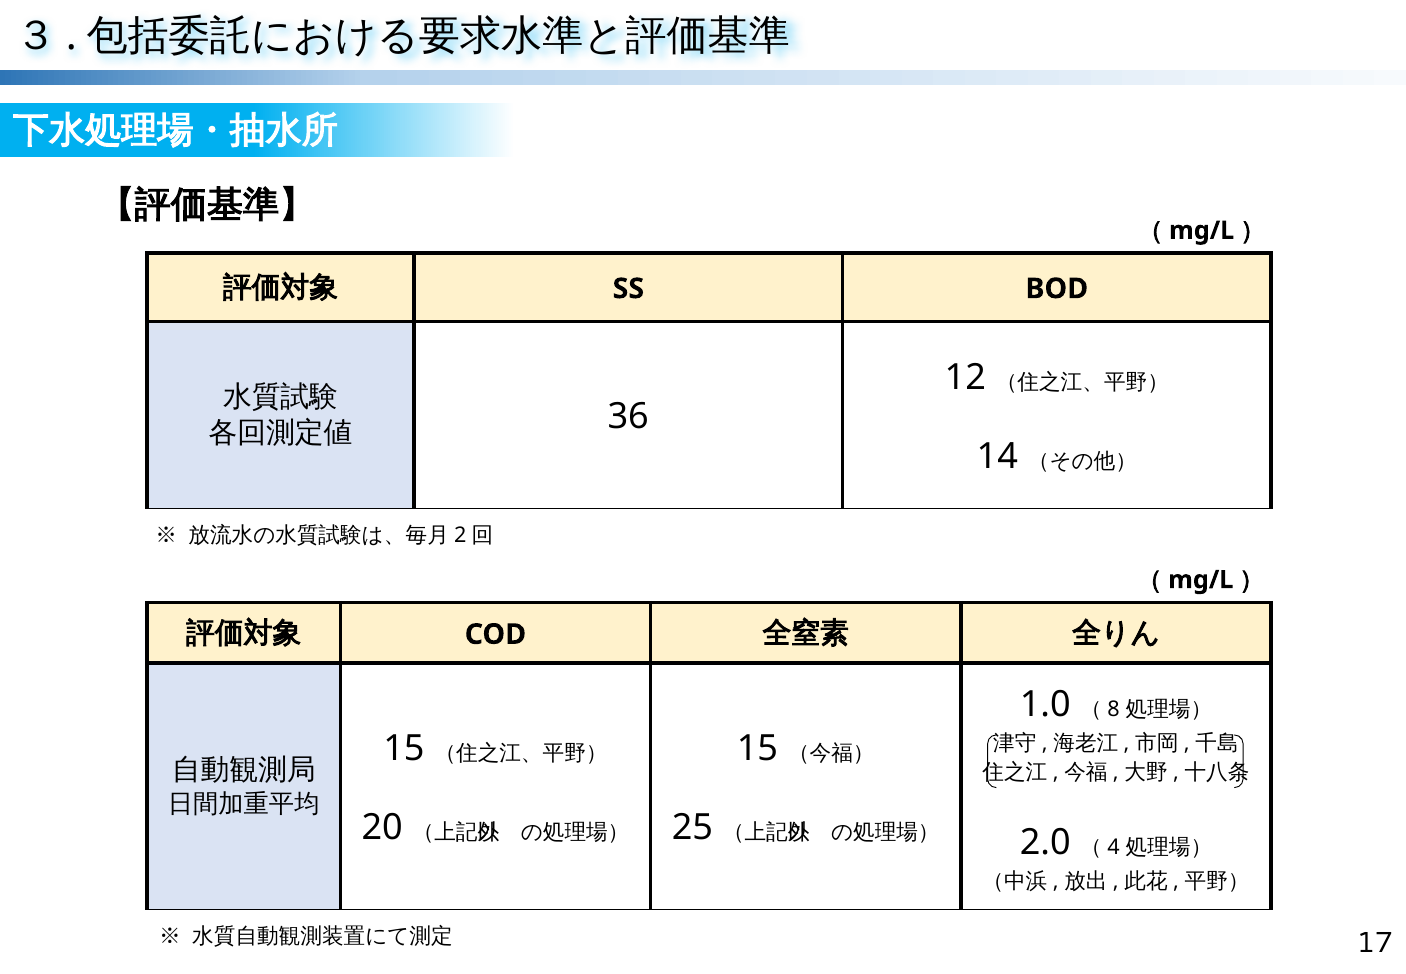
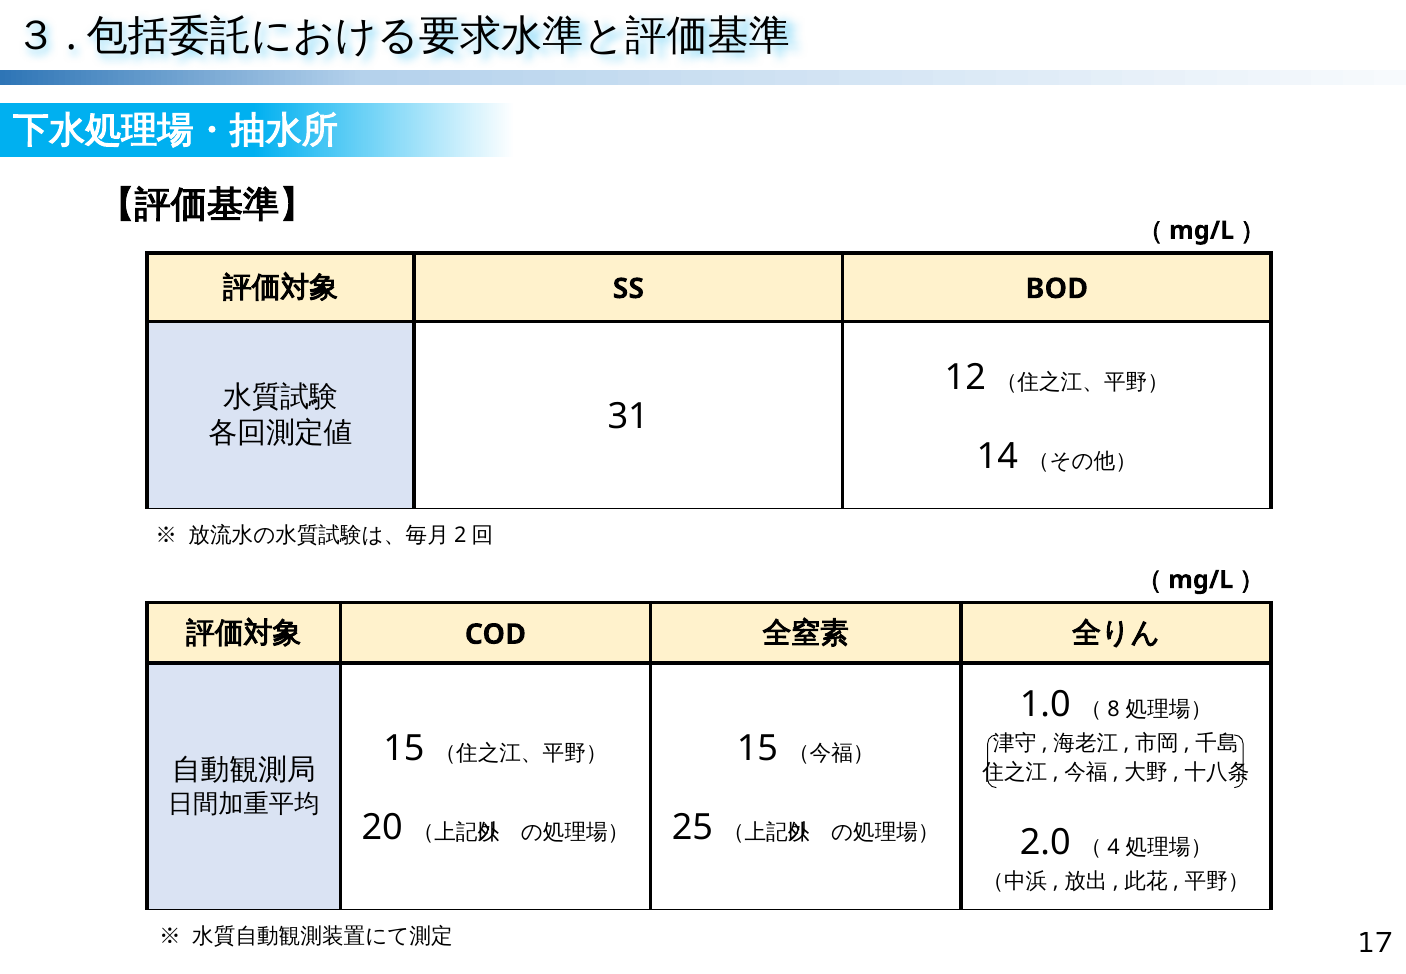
36: 36 -> 31
